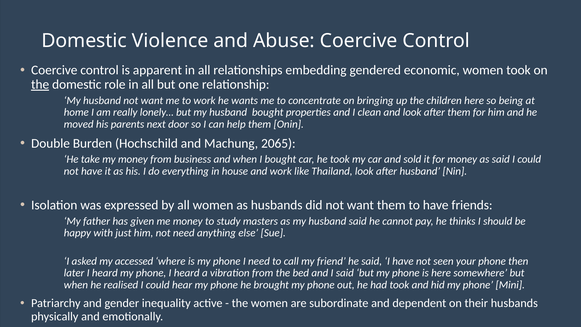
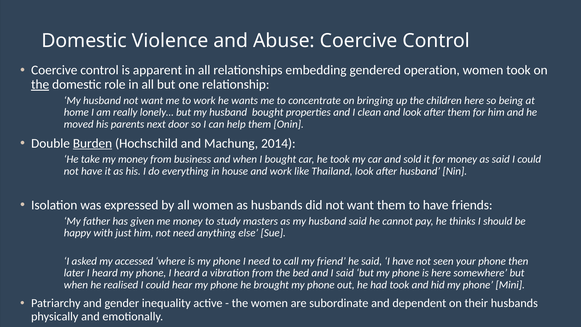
economic: economic -> operation
Burden underline: none -> present
2065: 2065 -> 2014
